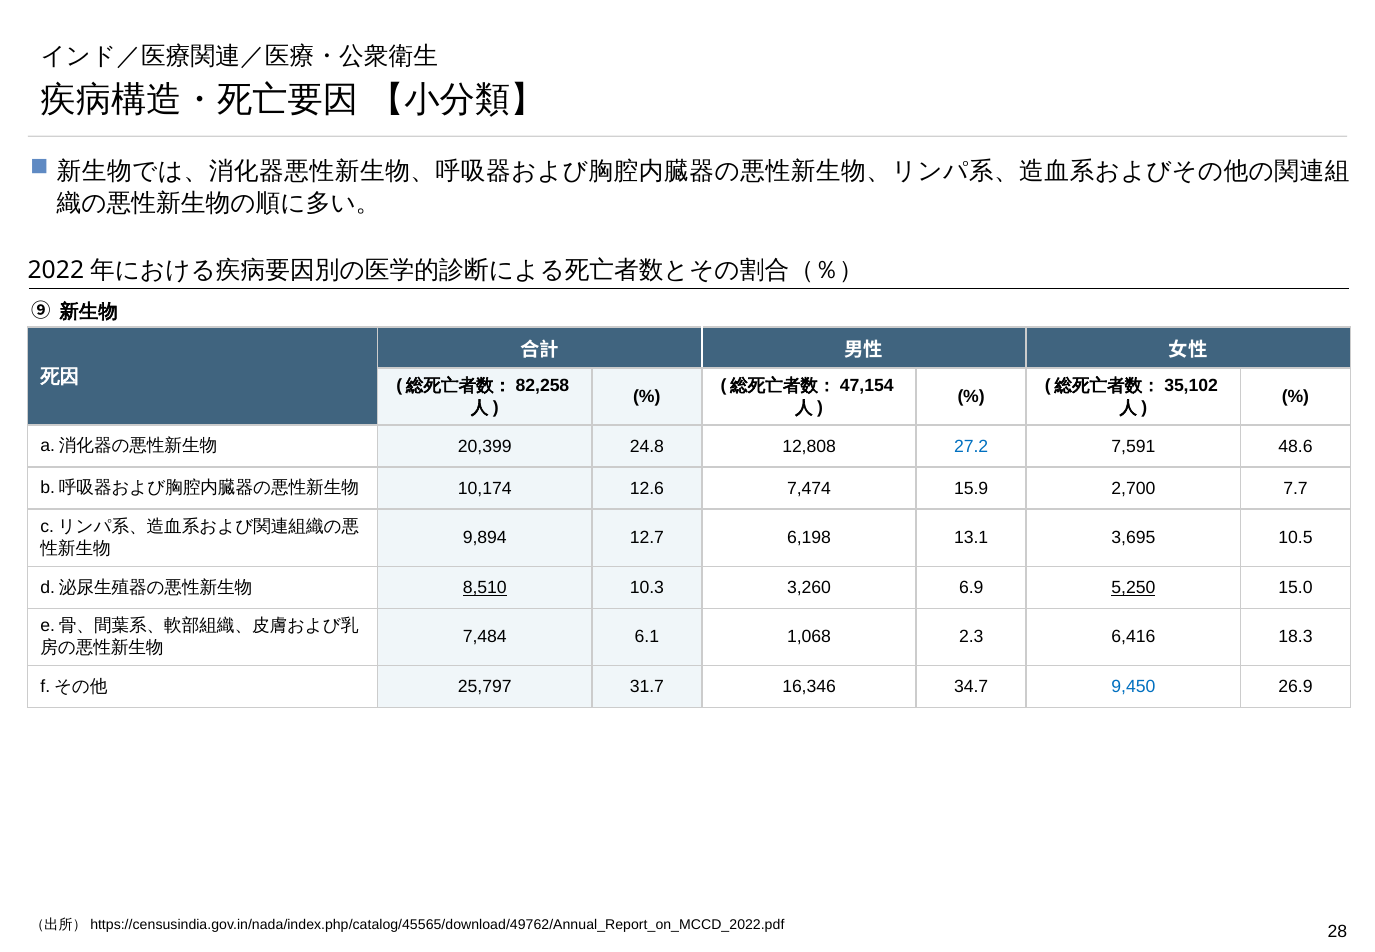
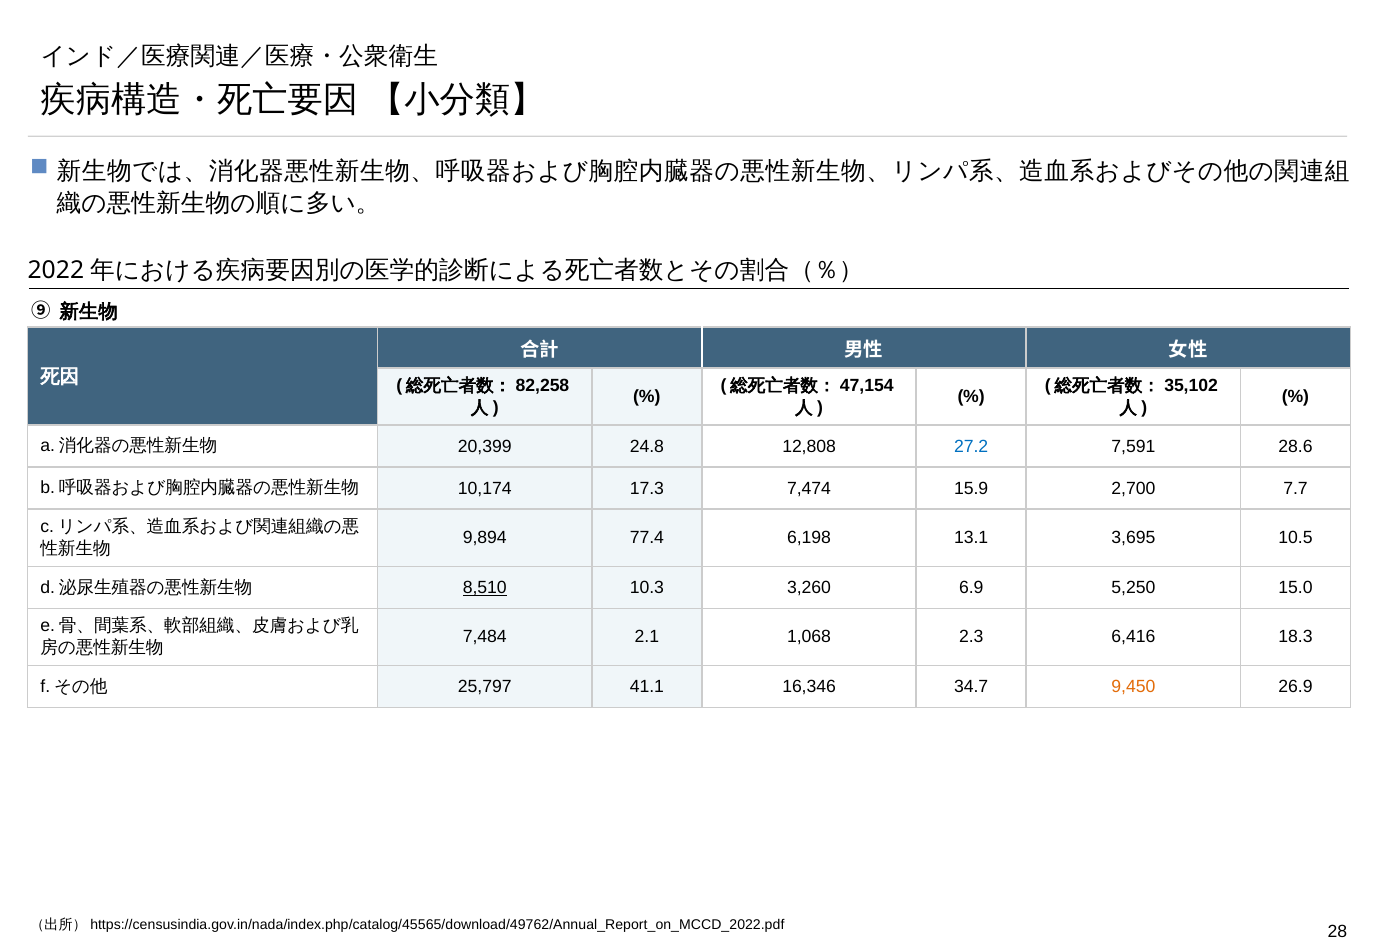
48.6: 48.6 -> 28.6
12.6: 12.6 -> 17.3
12.7: 12.7 -> 77.4
5,250 underline: present -> none
6.1: 6.1 -> 2.1
31.7: 31.7 -> 41.1
9,450 colour: blue -> orange
